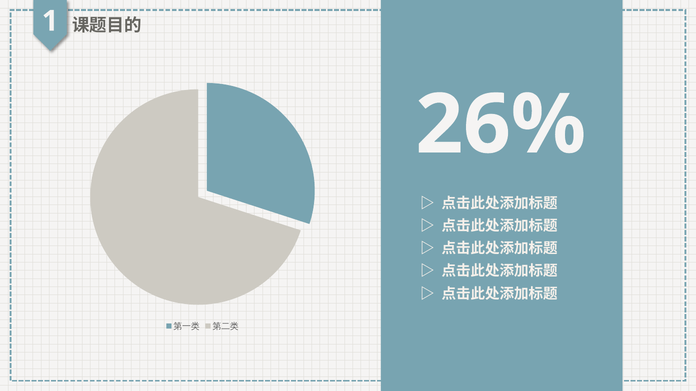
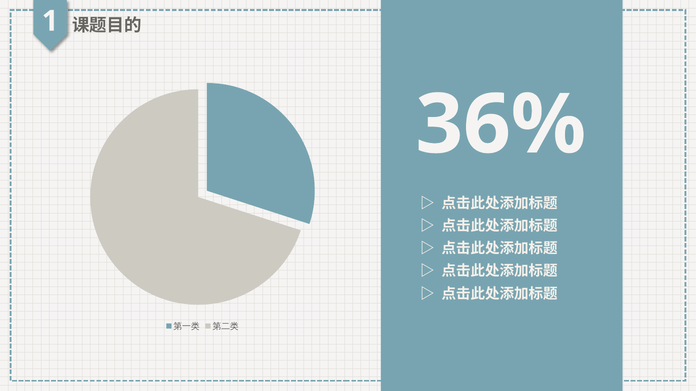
26%: 26% -> 36%
